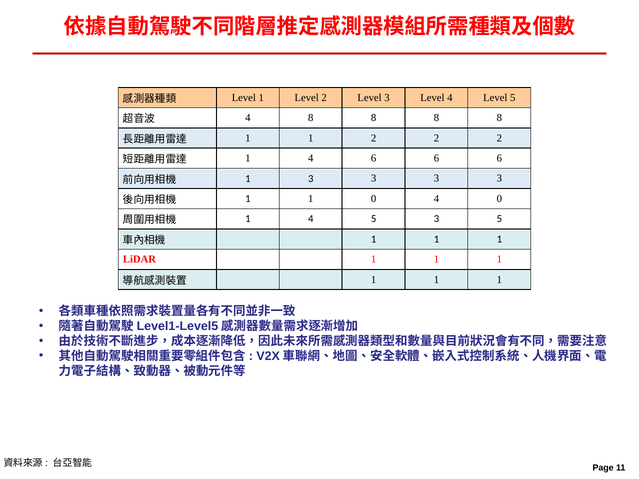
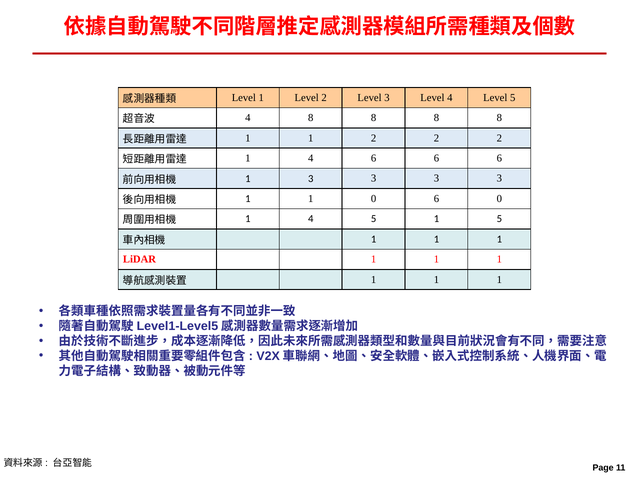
0 4: 4 -> 6
5 3: 3 -> 1
